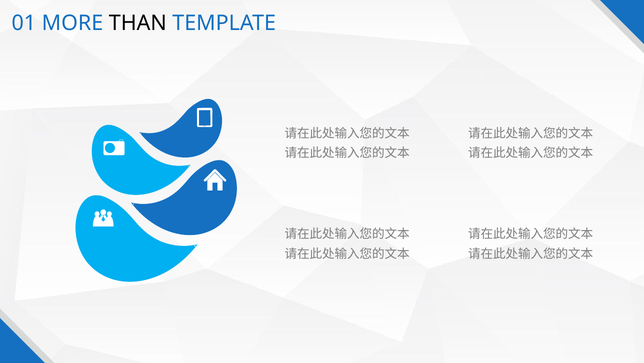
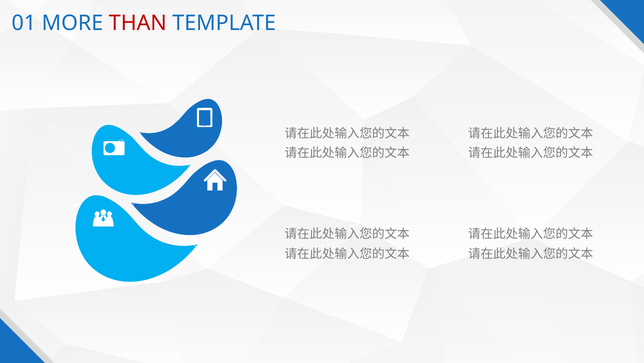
THAN colour: black -> red
